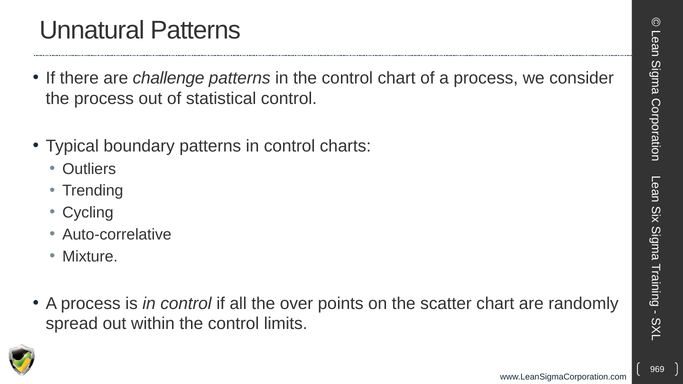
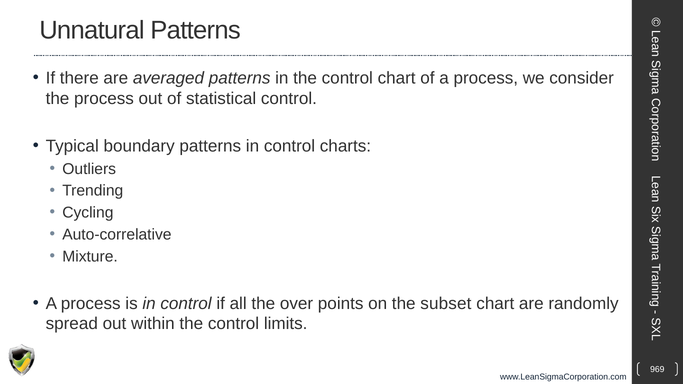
challenge: challenge -> averaged
scatter: scatter -> subset
